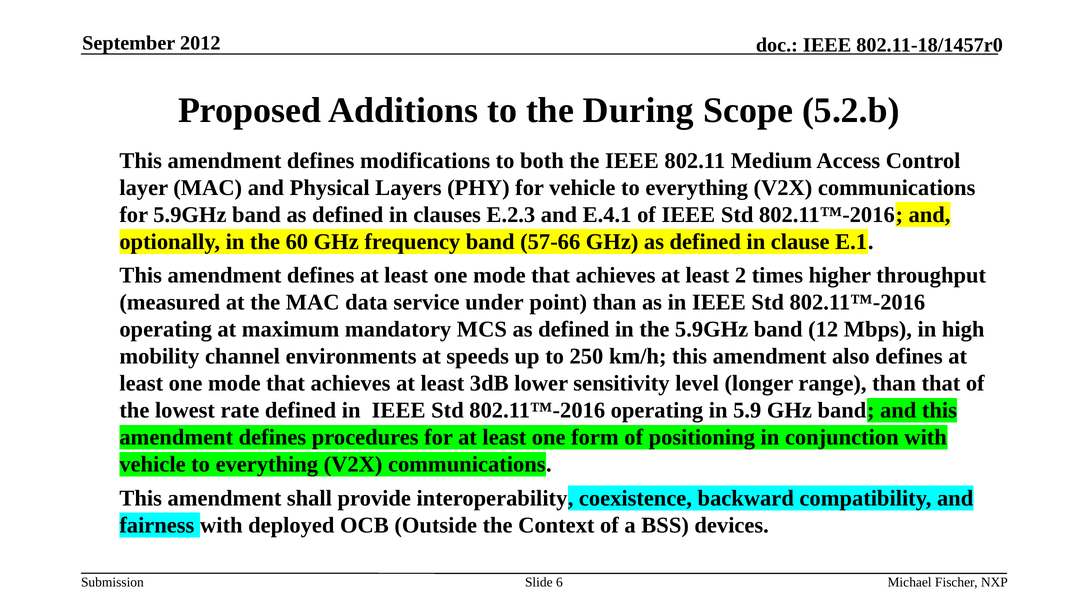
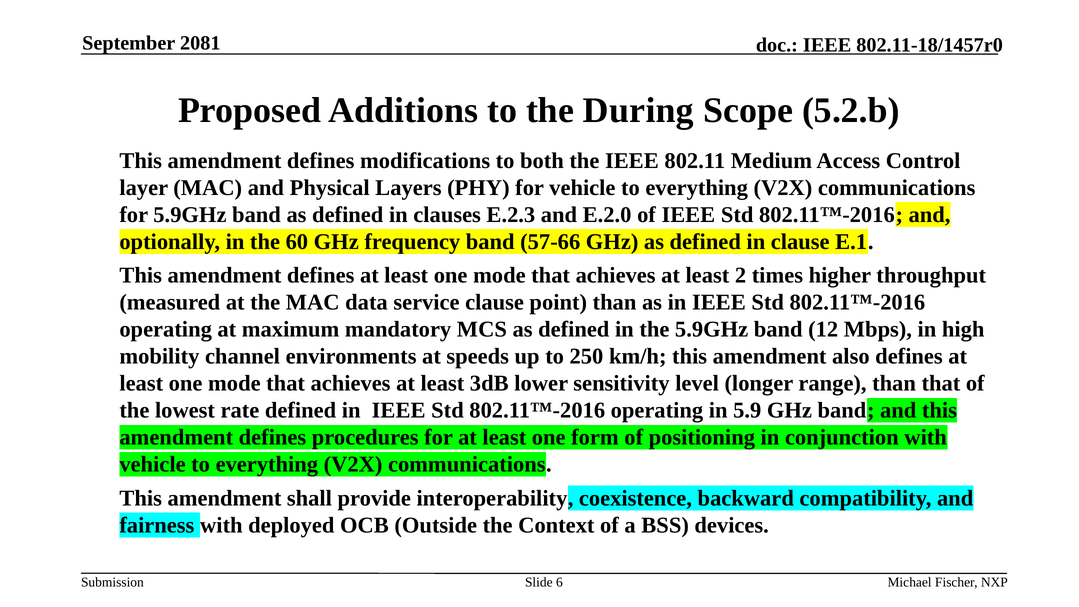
2012: 2012 -> 2081
E.4.1: E.4.1 -> E.2.0
service under: under -> clause
